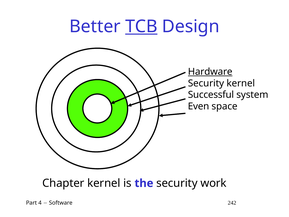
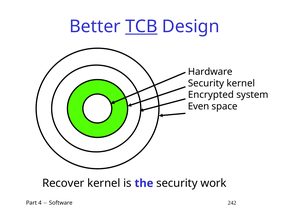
Hardware underline: present -> none
Successful: Successful -> Encrypted
Chapter: Chapter -> Recover
